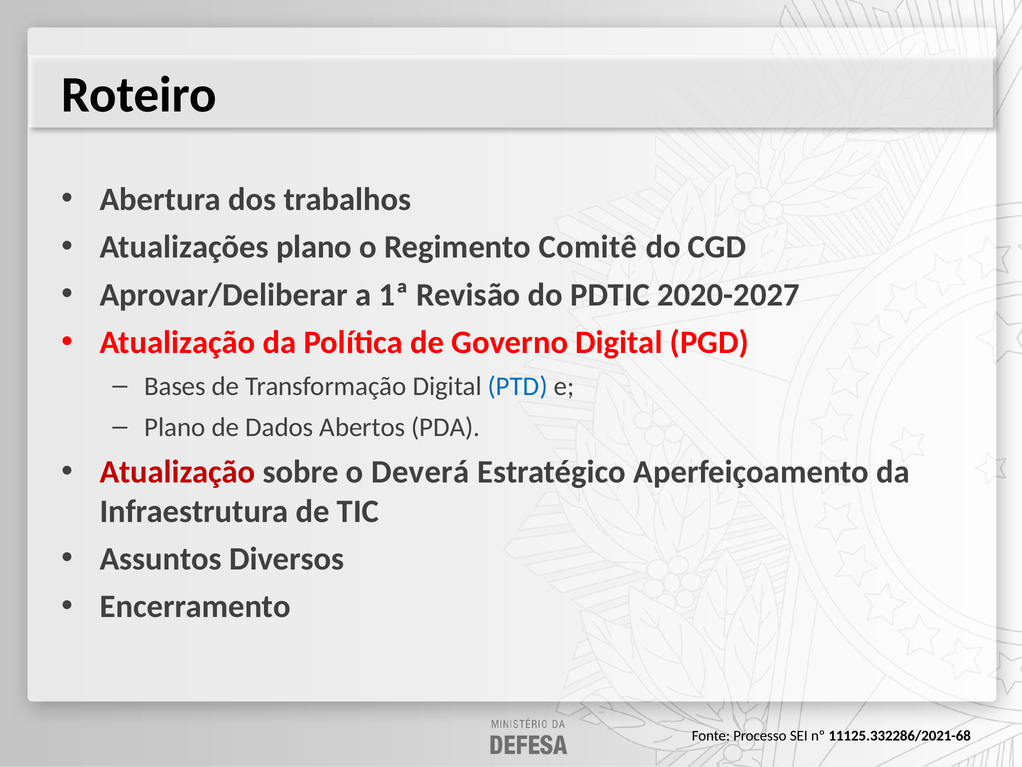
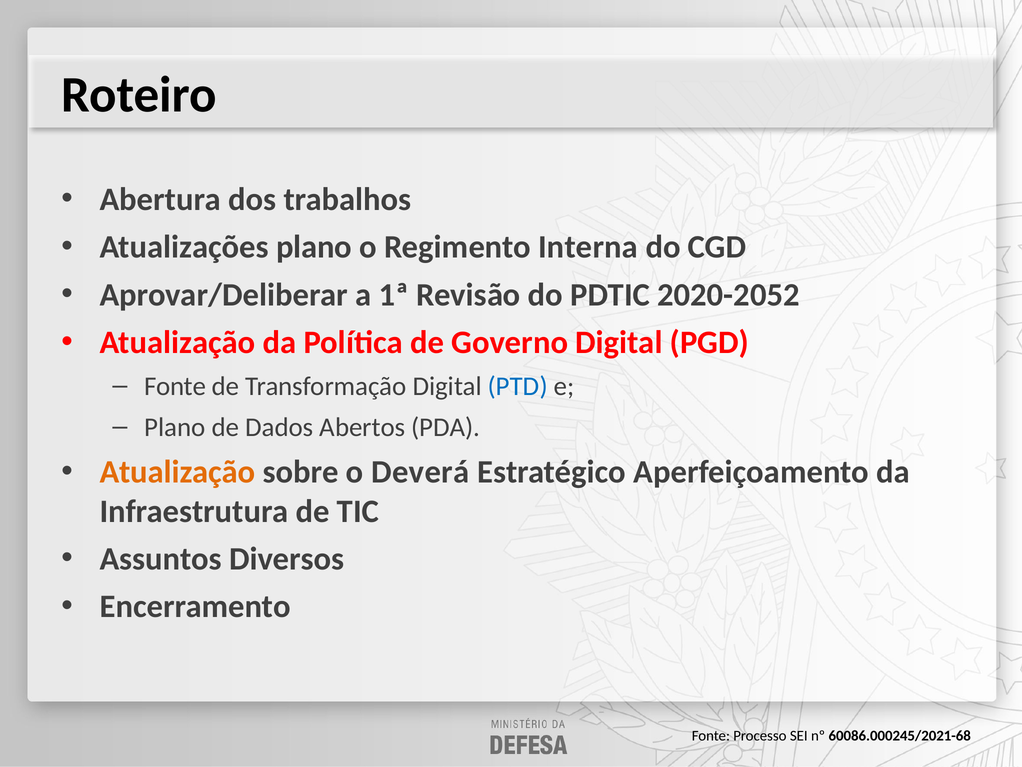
Comitê: Comitê -> Interna
2020-2027: 2020-2027 -> 2020-2052
Bases at (175, 386): Bases -> Fonte
Atualização at (177, 472) colour: red -> orange
11125.332286/2021-68: 11125.332286/2021-68 -> 60086.000245/2021-68
